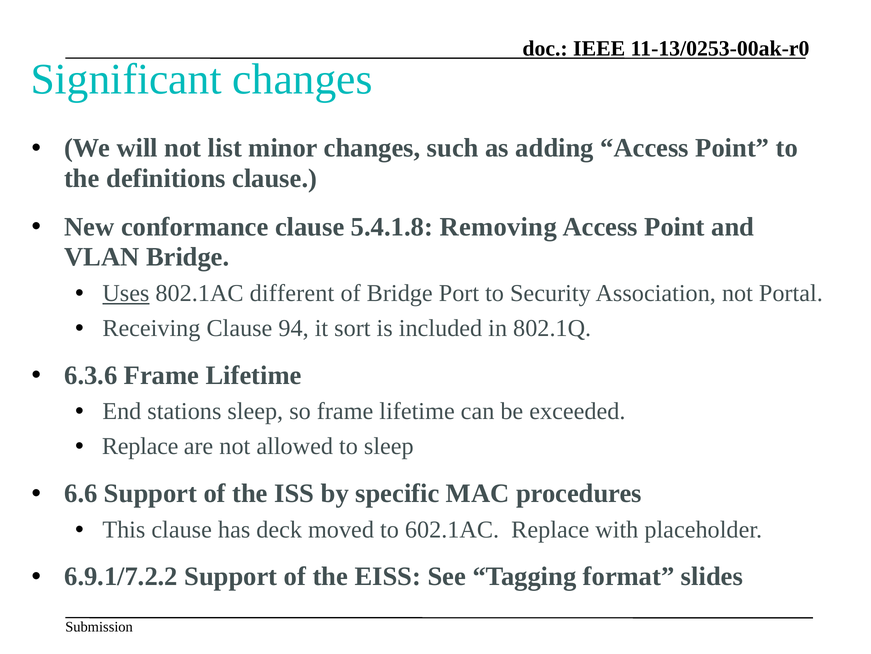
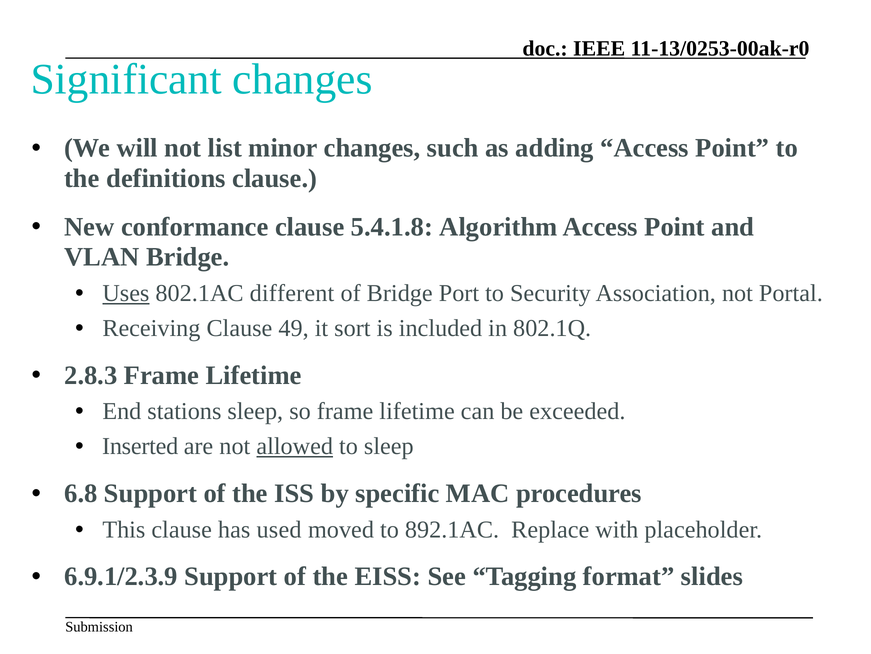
Removing: Removing -> Algorithm
94: 94 -> 49
6.3.6: 6.3.6 -> 2.8.3
Replace at (140, 446): Replace -> Inserted
allowed underline: none -> present
6.6: 6.6 -> 6.8
deck: deck -> used
602.1AC: 602.1AC -> 892.1AC
6.9.1/7.2.2: 6.9.1/7.2.2 -> 6.9.1/2.3.9
